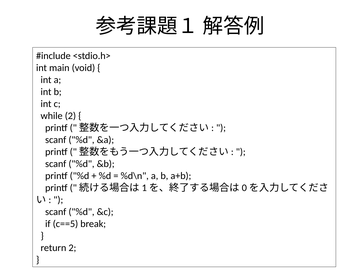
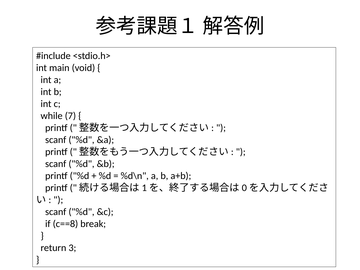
while 2: 2 -> 7
c==5: c==5 -> c==8
return 2: 2 -> 3
